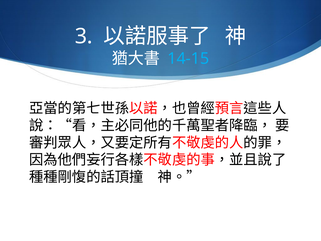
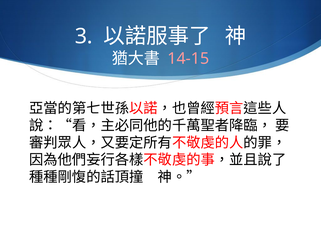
14-15 colour: light blue -> pink
